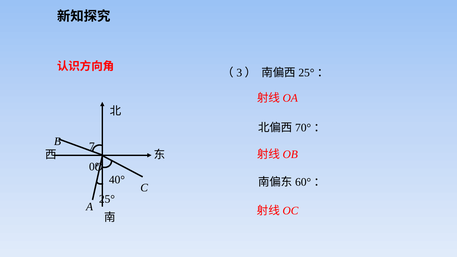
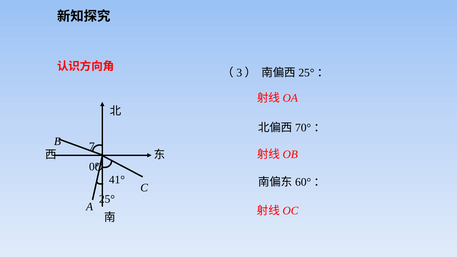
40°: 40° -> 41°
